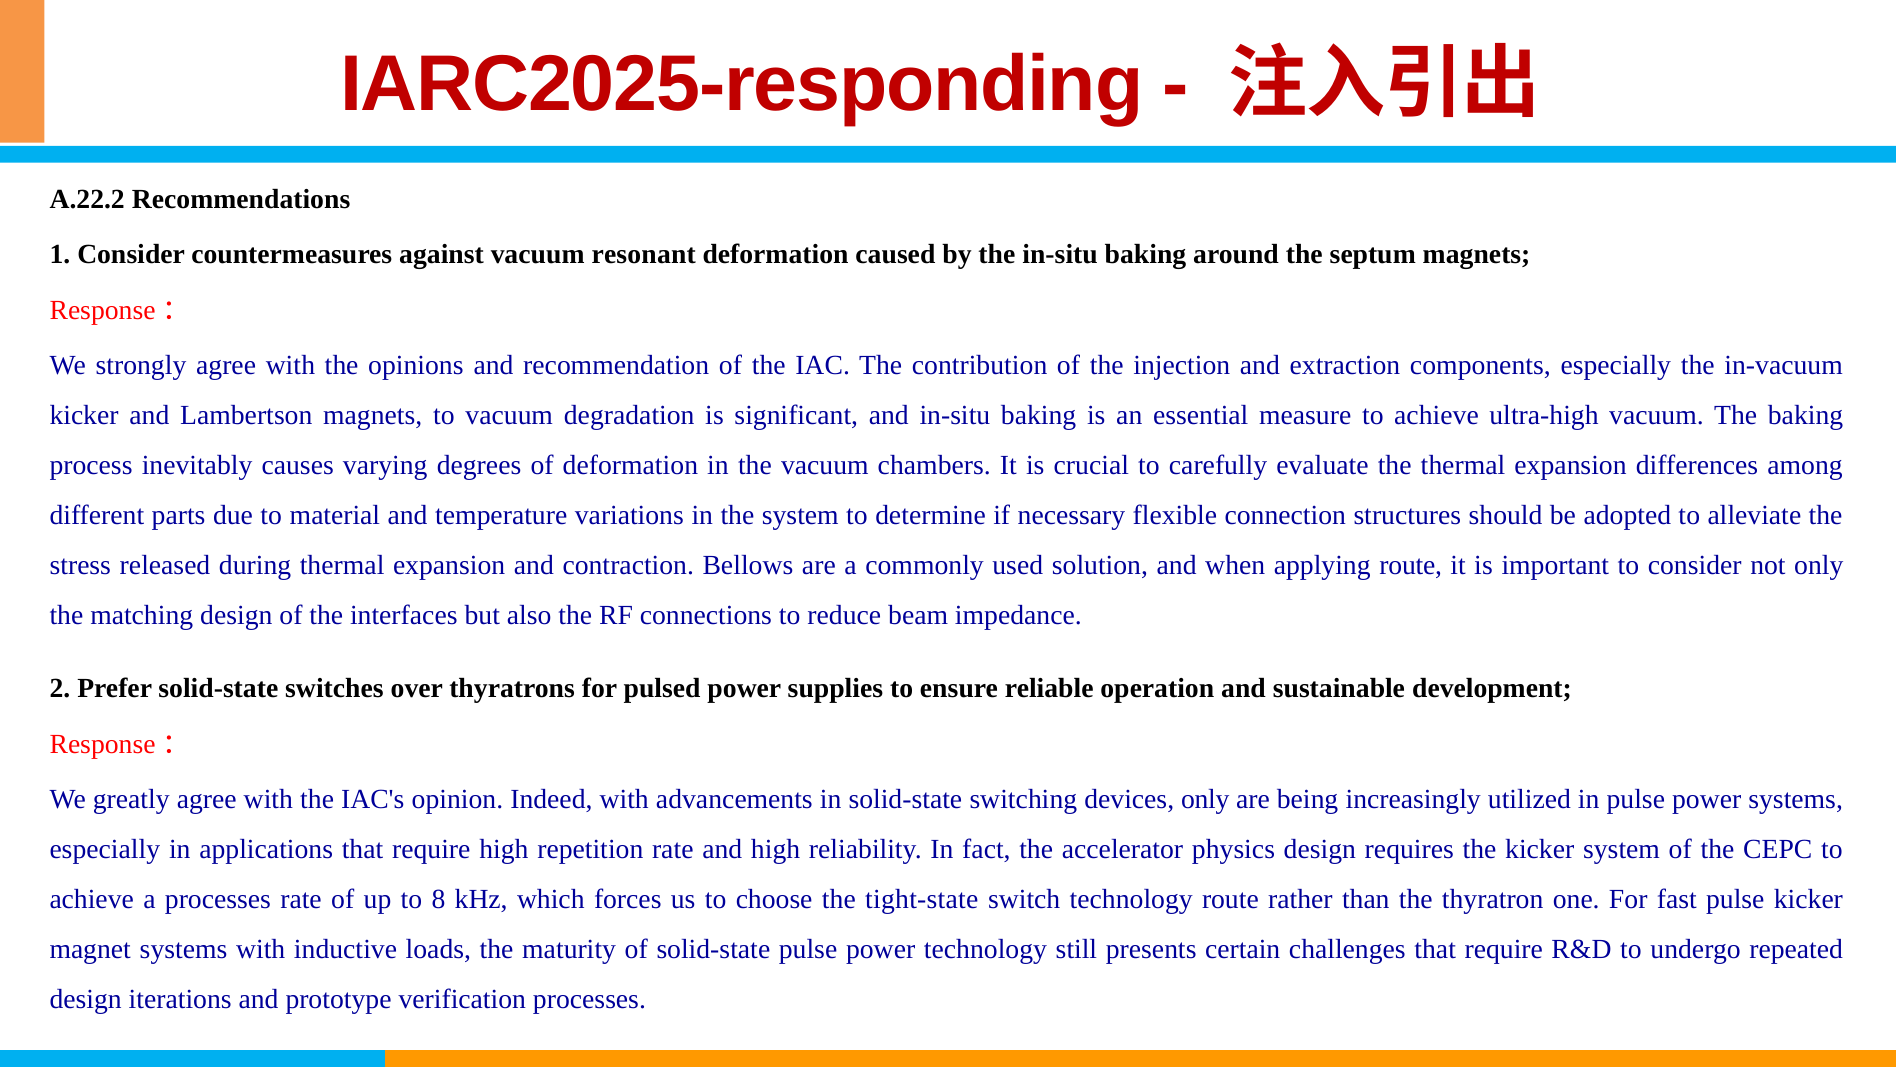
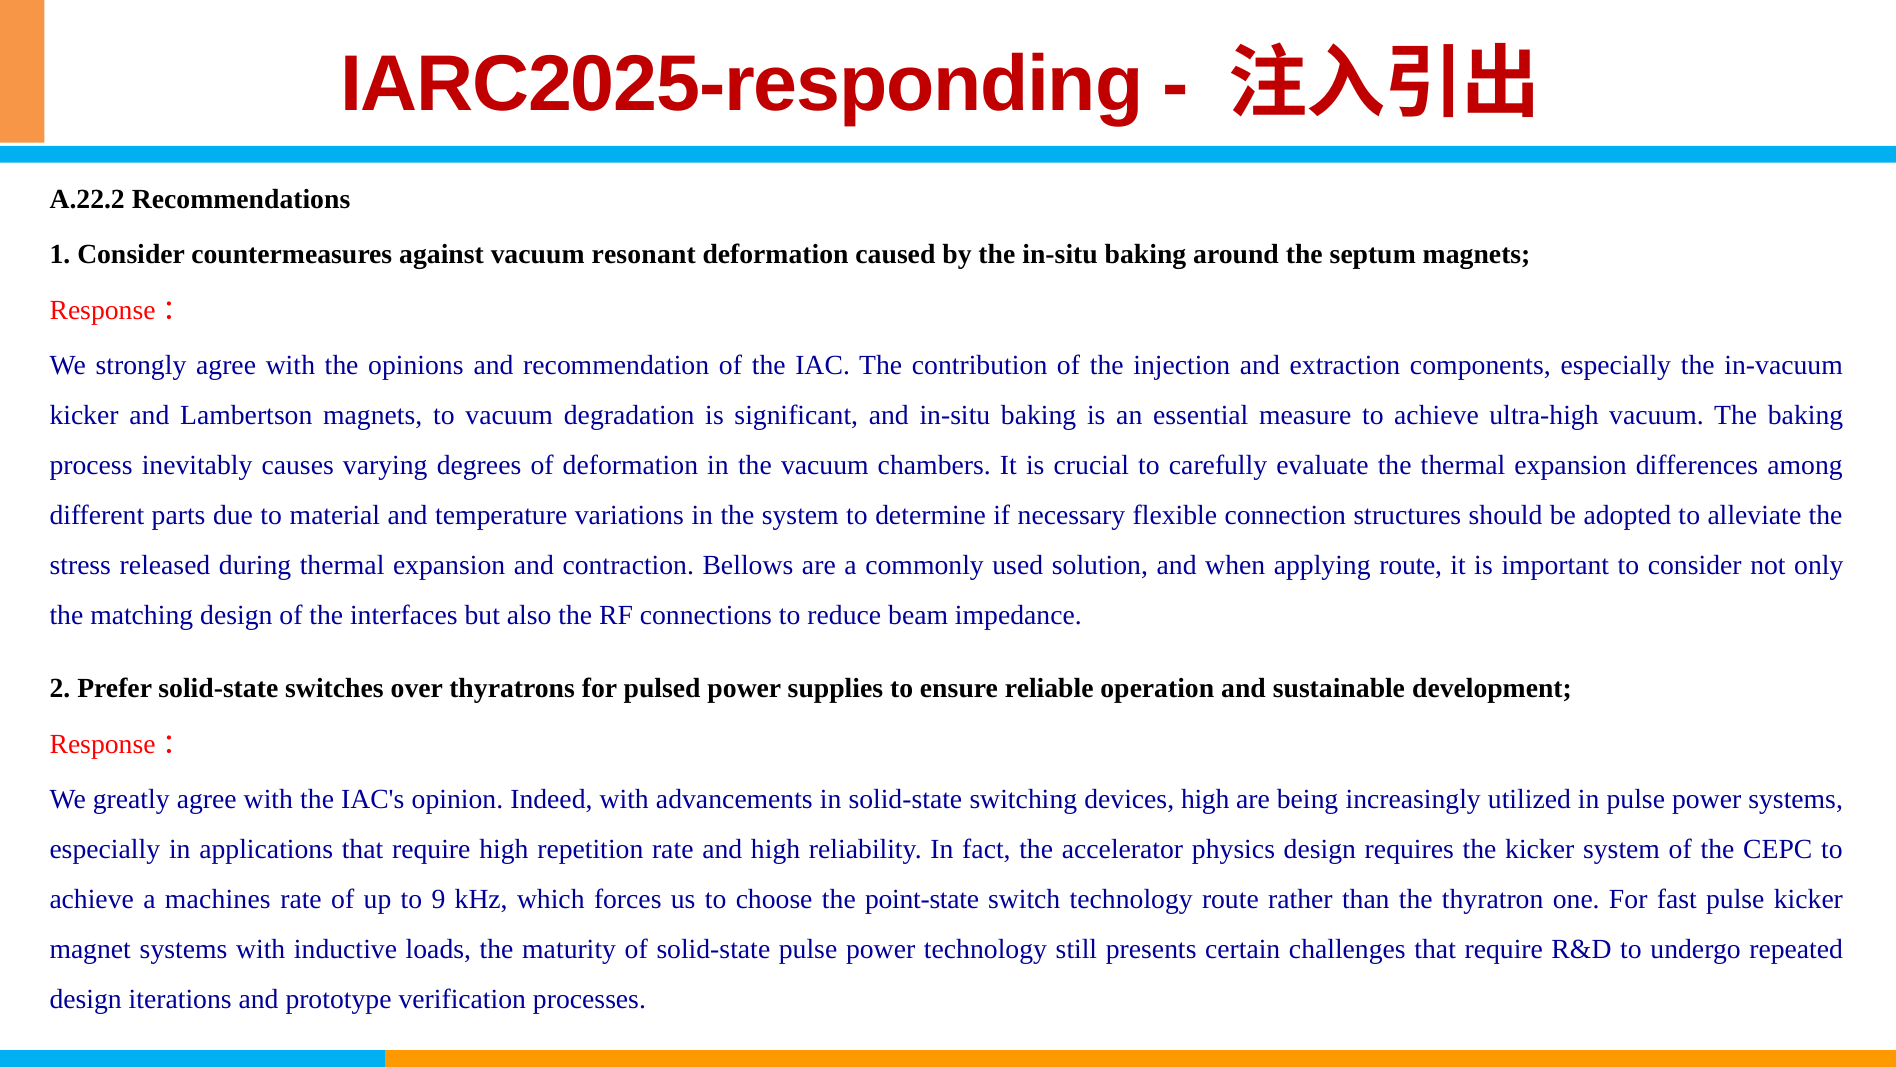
devices only: only -> high
a processes: processes -> machines
8: 8 -> 9
tight-state: tight-state -> point-state
